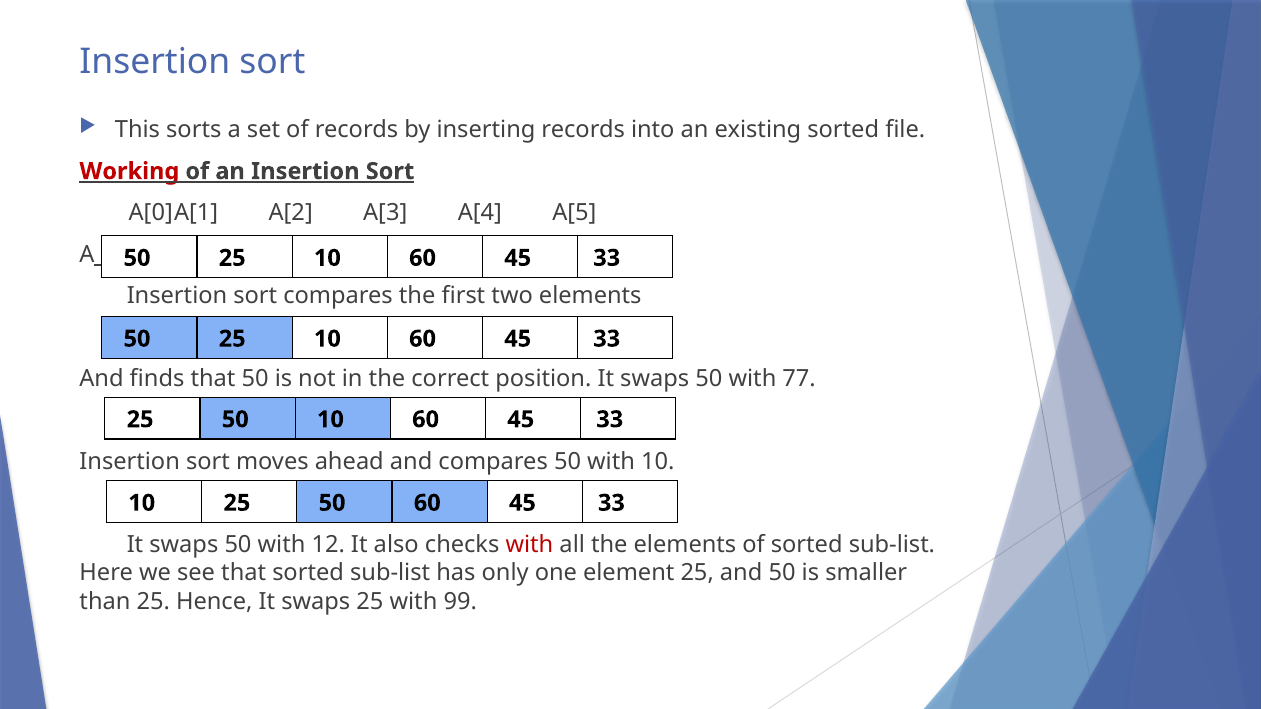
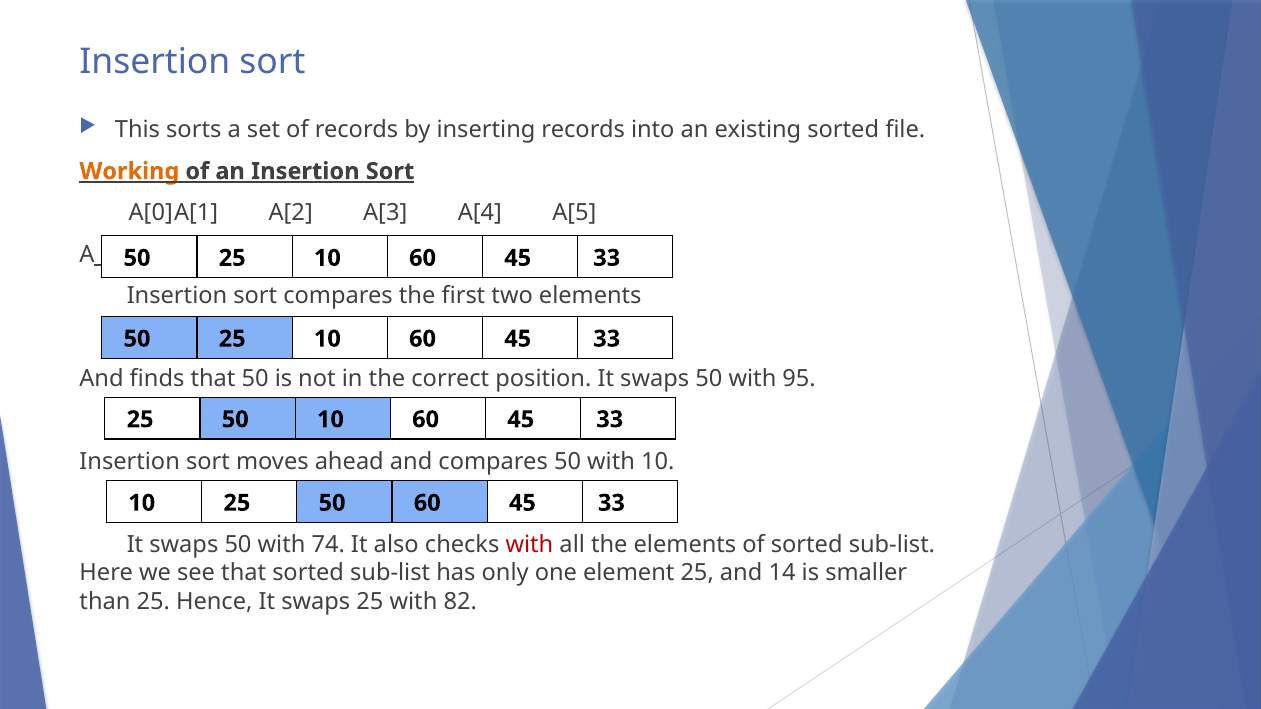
Working colour: red -> orange
77: 77 -> 95
12: 12 -> 74
and 50: 50 -> 14
99: 99 -> 82
